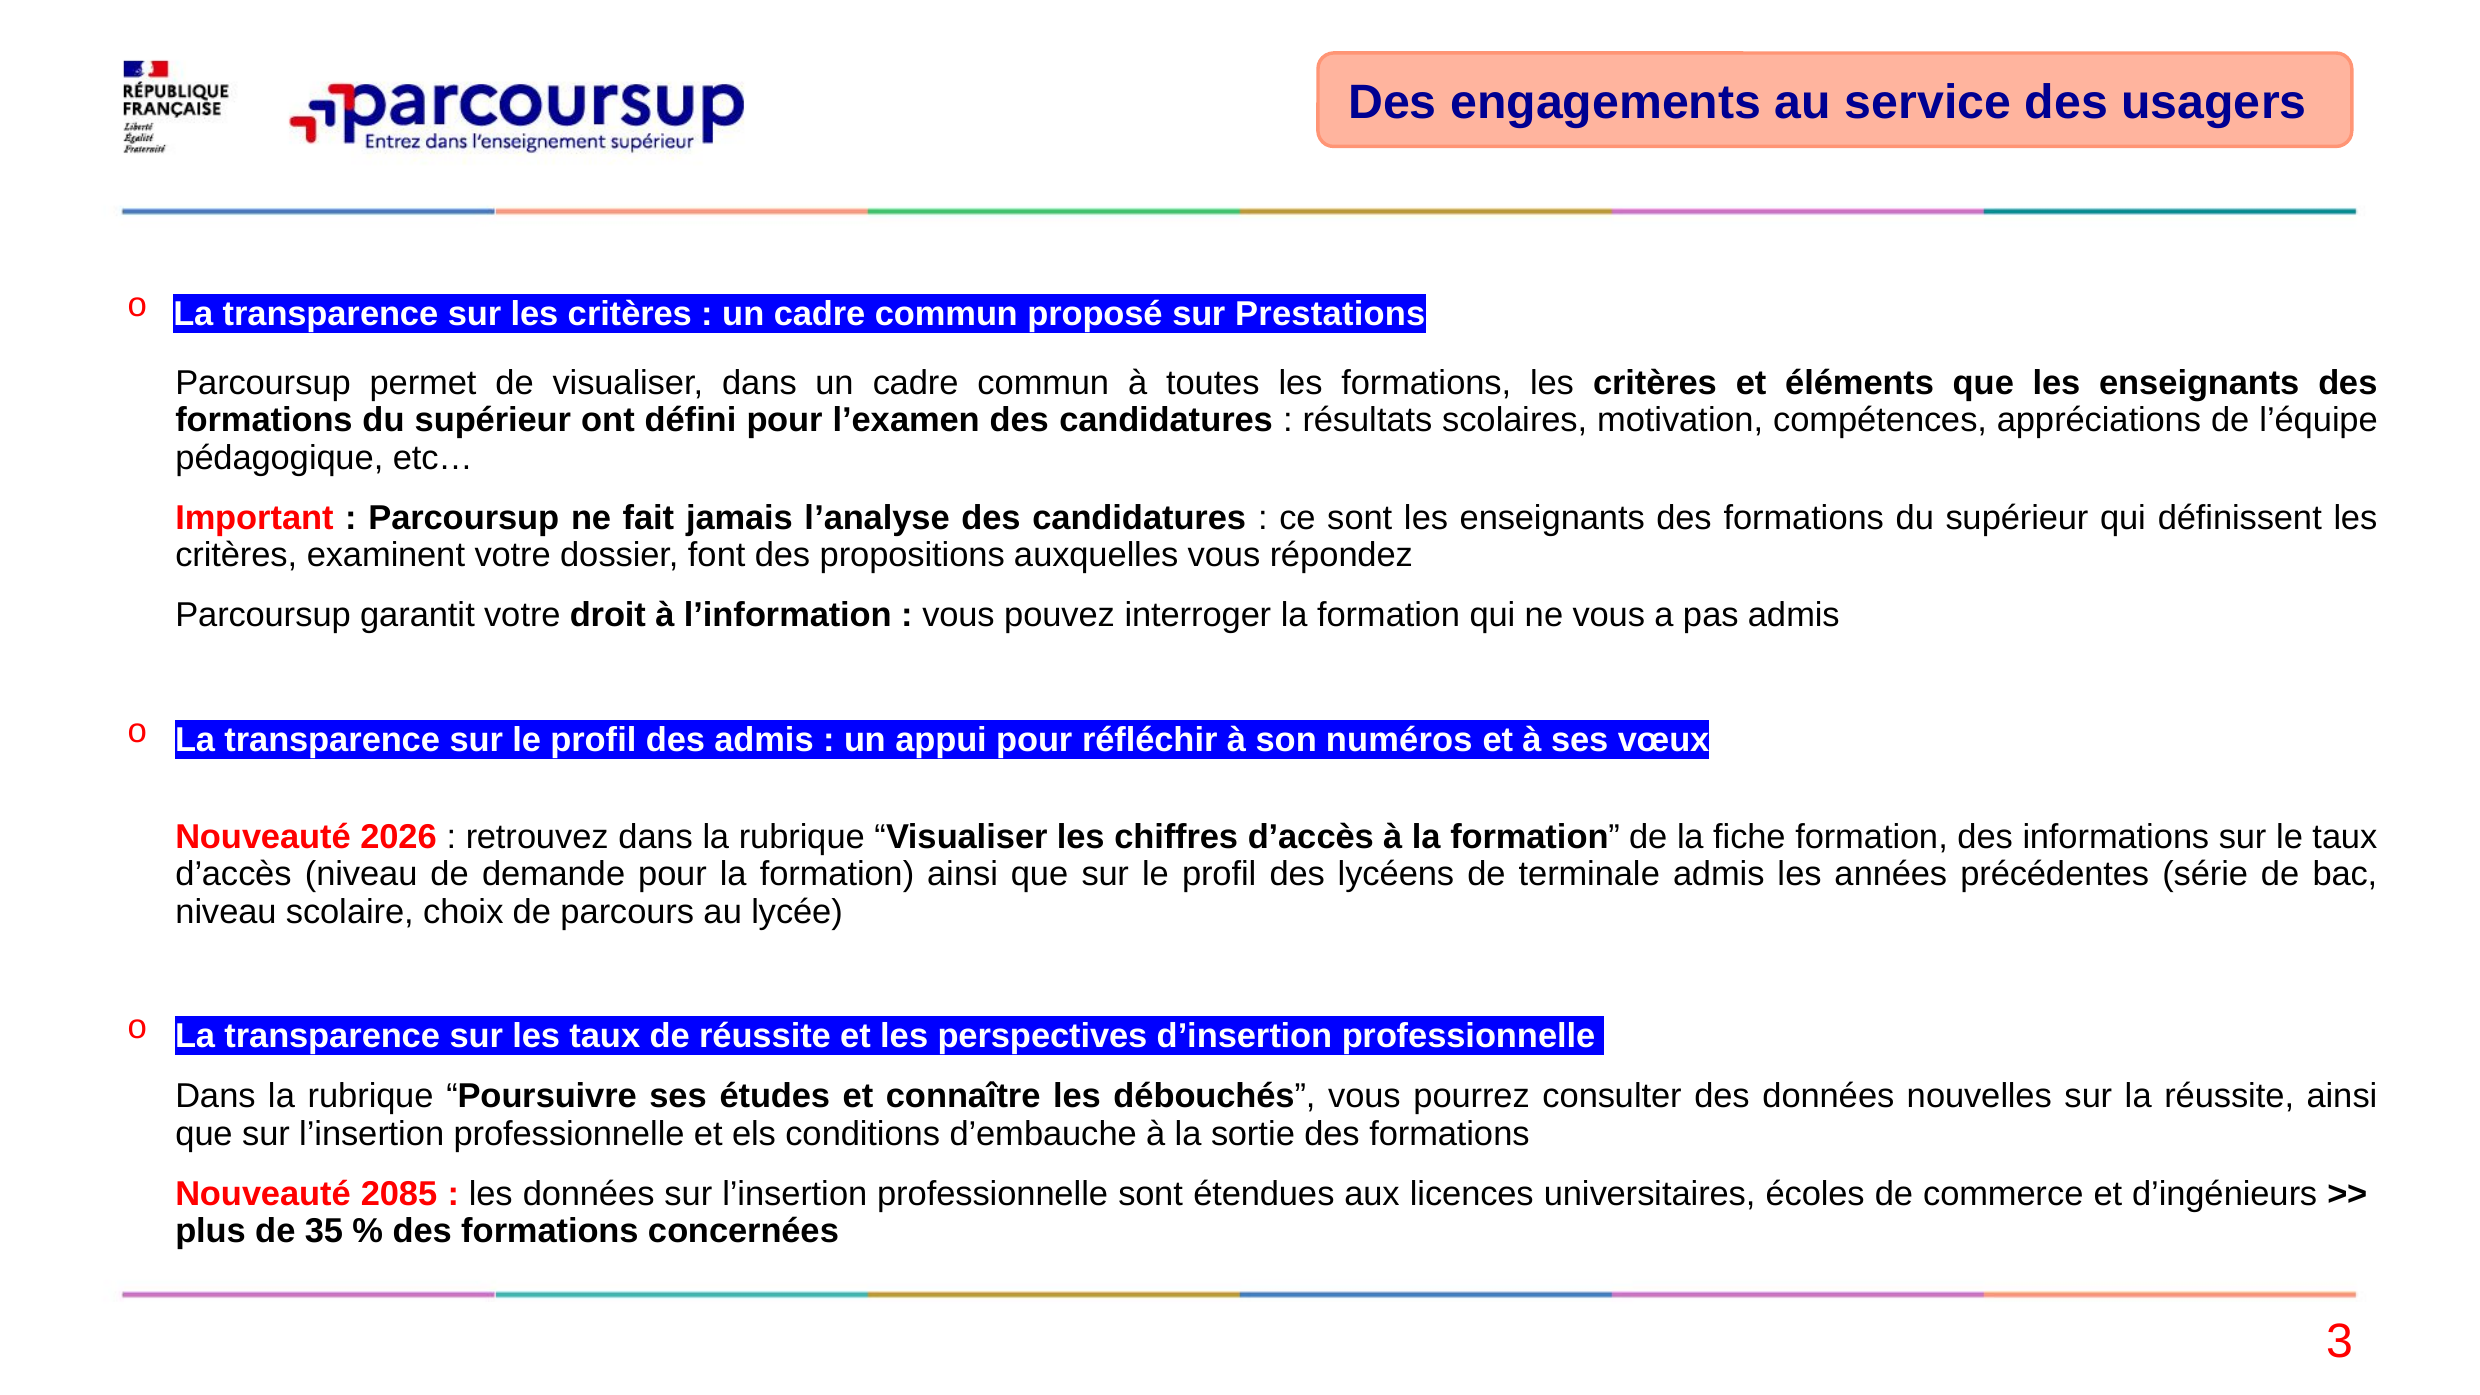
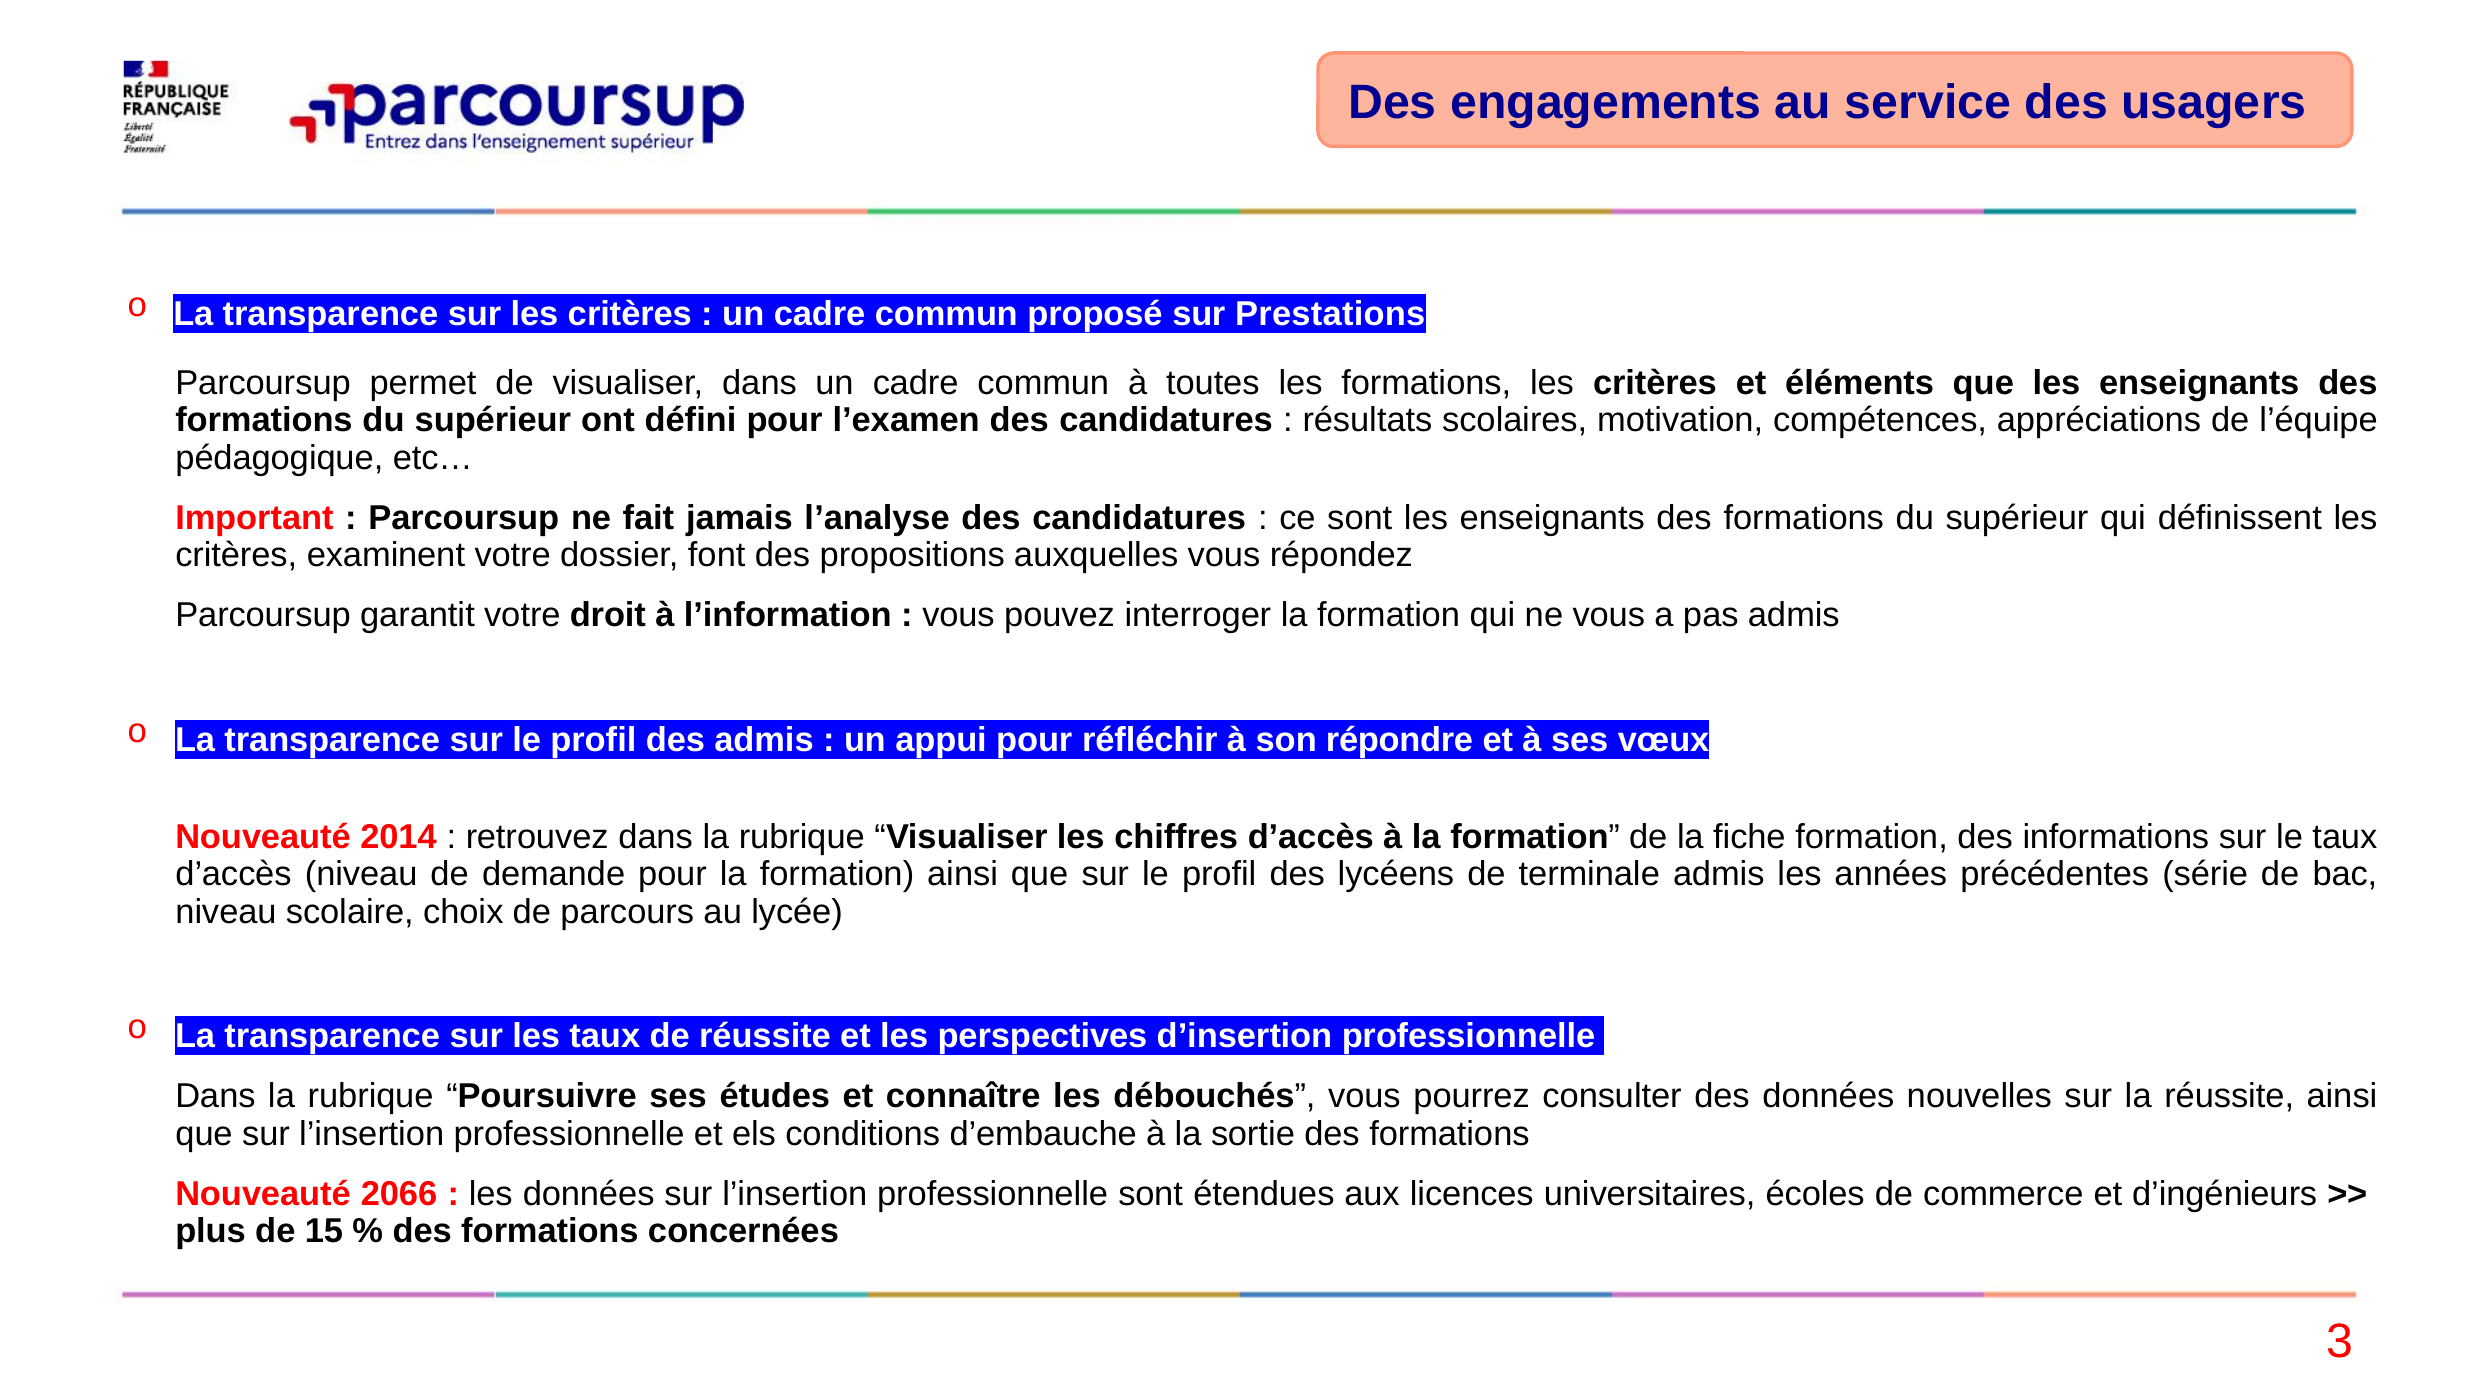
numéros: numéros -> répondre
2026: 2026 -> 2014
2085: 2085 -> 2066
35: 35 -> 15
